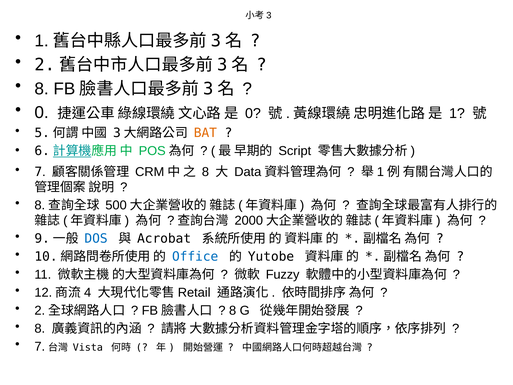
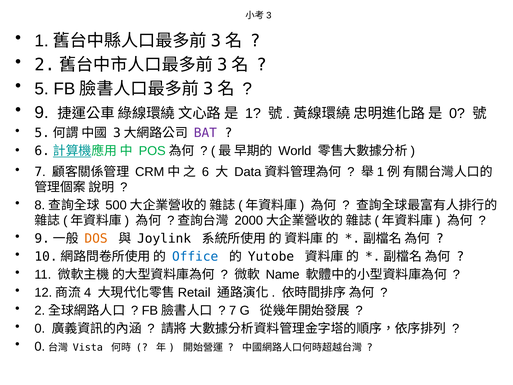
8 at (42, 89): 8 -> 5
0 at (42, 113): 0 -> 9
0 at (253, 114): 0 -> 1
1 at (457, 114): 1 -> 0
BAT colour: orange -> purple
Script: Script -> World
8 at (205, 172): 8 -> 6
DOS colour: blue -> orange
Acrobat: Acrobat -> Joylink
Fuzzy: Fuzzy -> Name
8 at (233, 310): 8 -> 7
8 at (40, 328): 8 -> 0
7 at (40, 346): 7 -> 0
